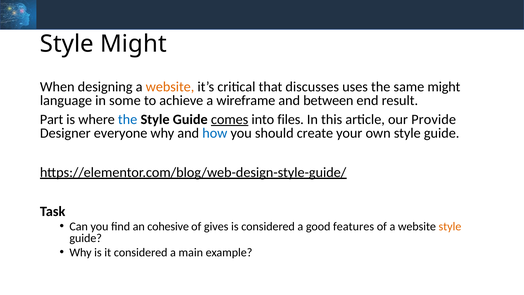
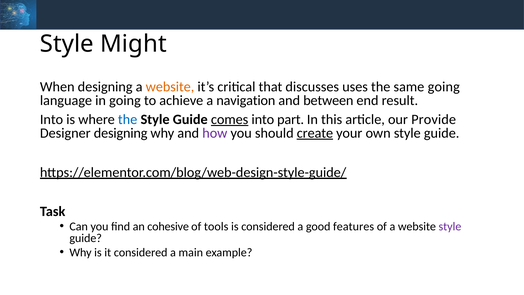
same might: might -> going
in some: some -> going
wireframe: wireframe -> navigation
Part at (52, 119): Part -> Into
files: files -> part
Designer everyone: everyone -> designing
how colour: blue -> purple
create underline: none -> present
gives: gives -> tools
style at (450, 226) colour: orange -> purple
